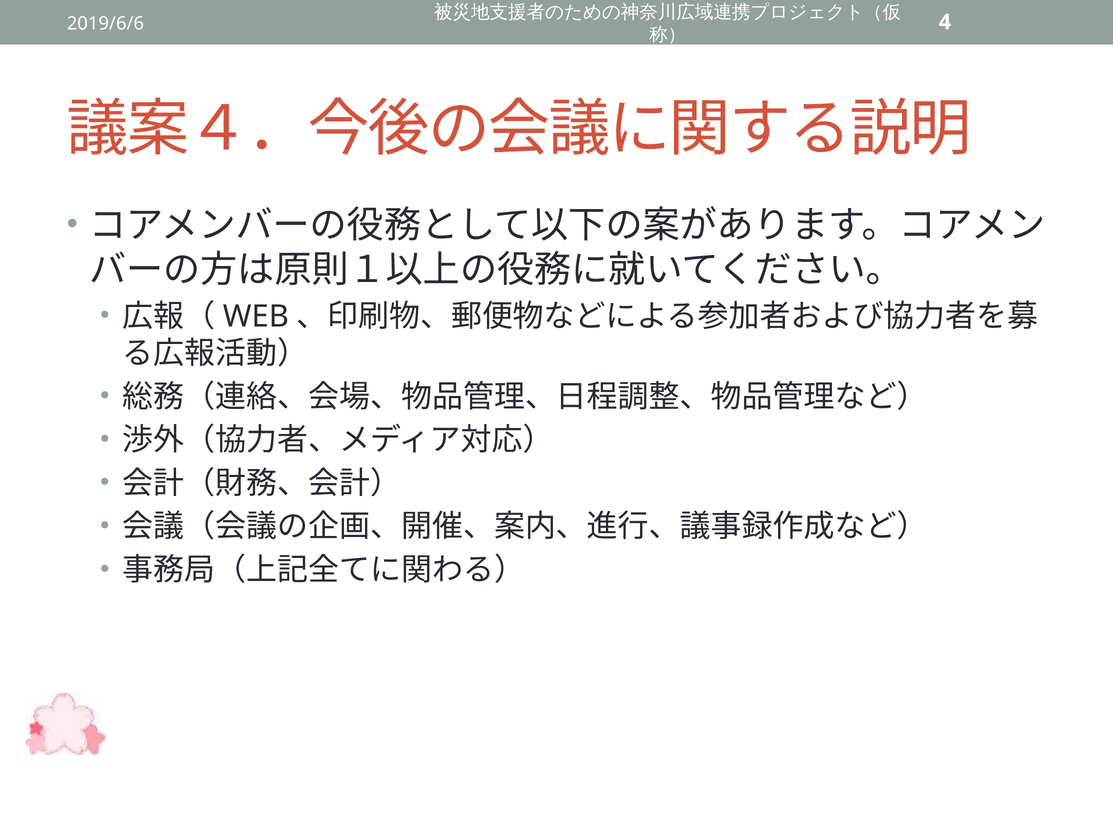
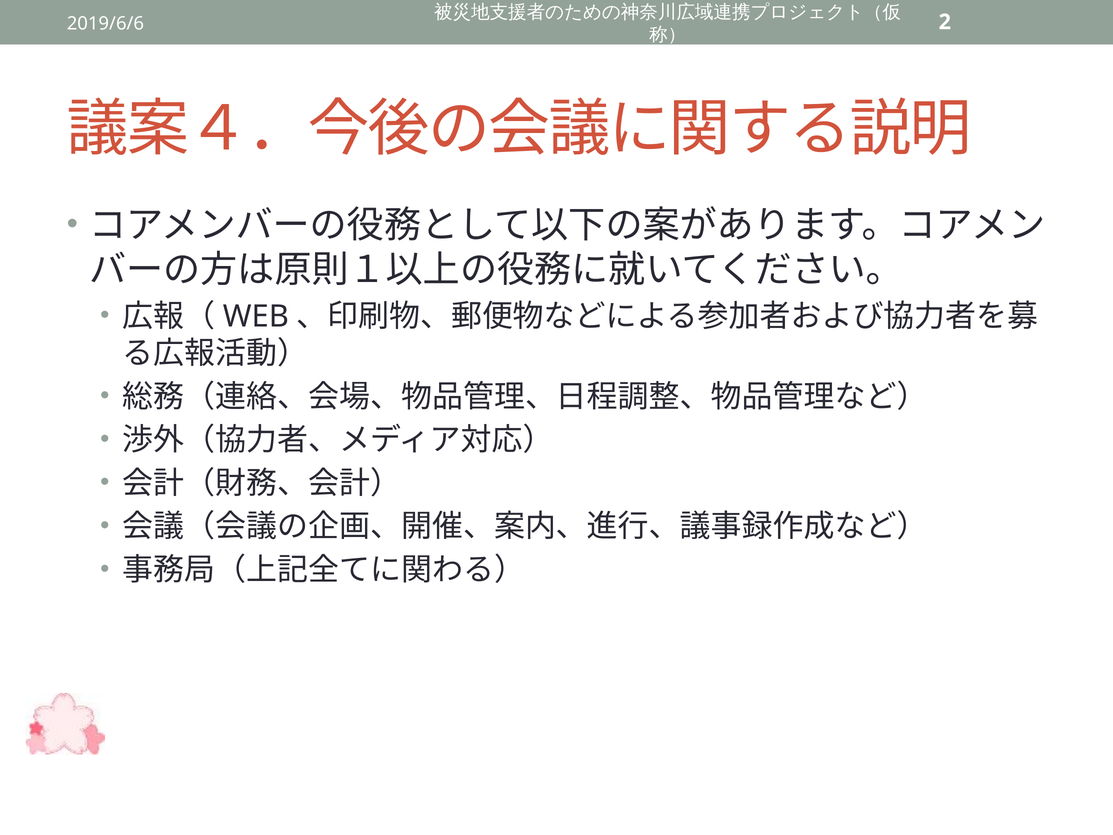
4: 4 -> 2
